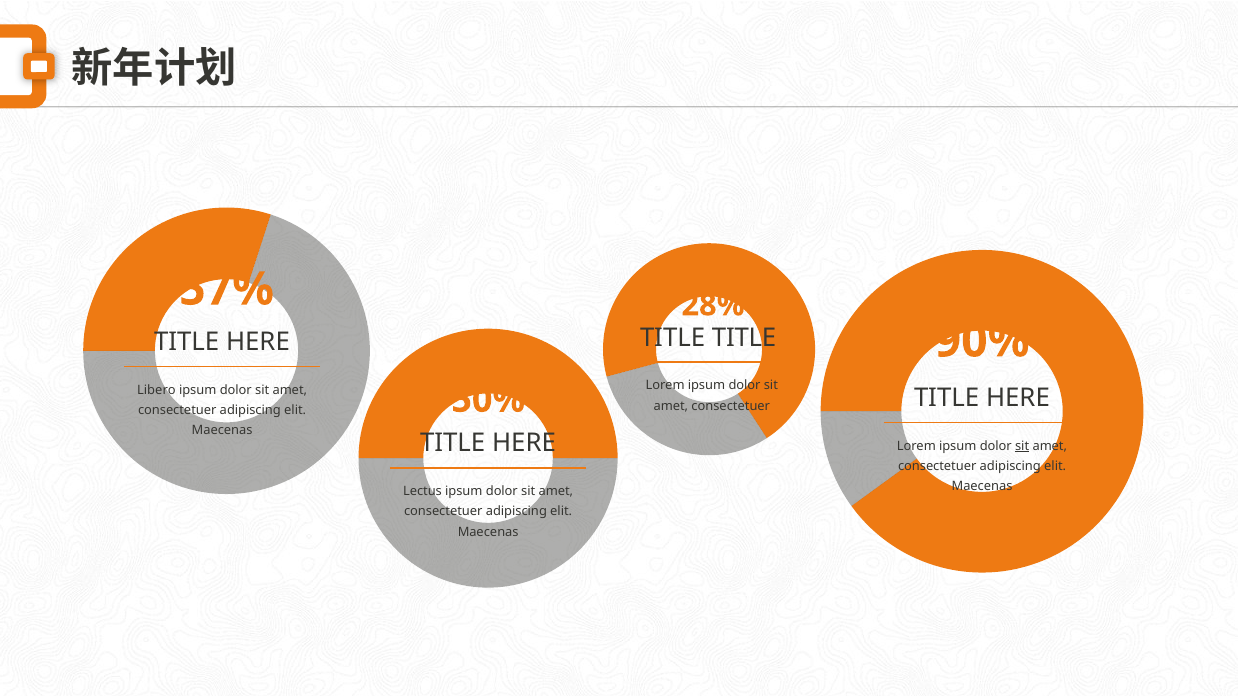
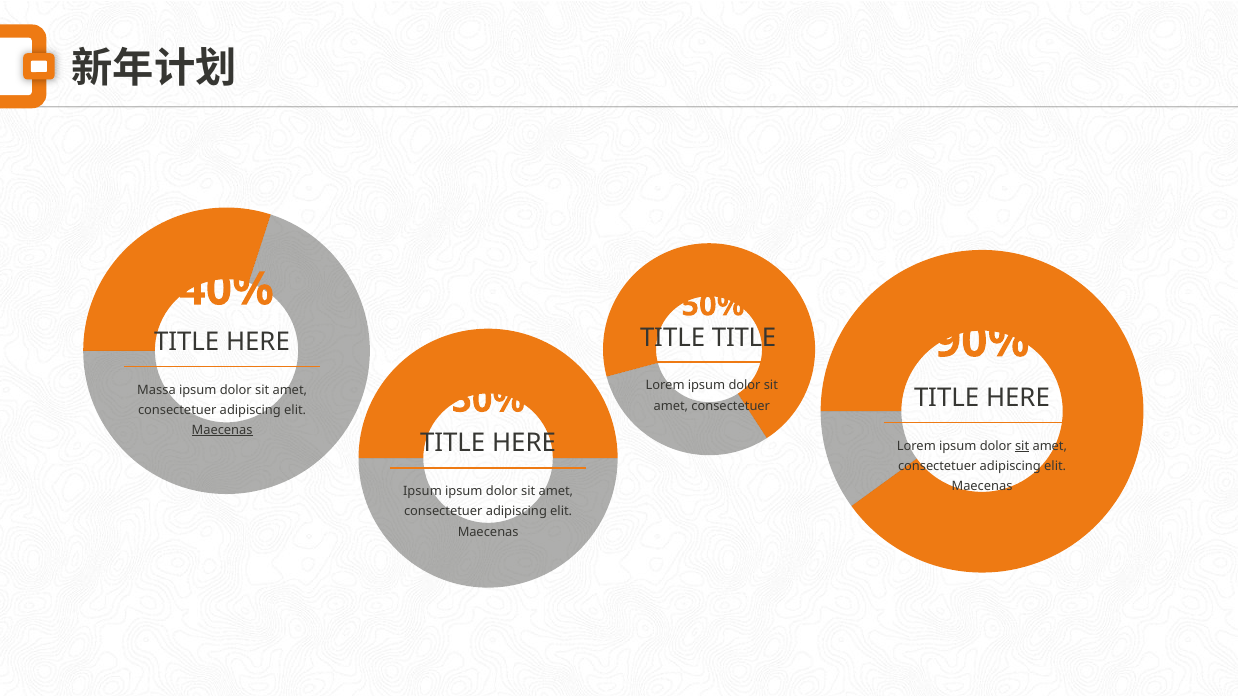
57%: 57% -> 40%
28% at (713, 305): 28% -> 50%
Libero: Libero -> Massa
Maecenas at (222, 430) underline: none -> present
Lectus at (422, 492): Lectus -> Ipsum
